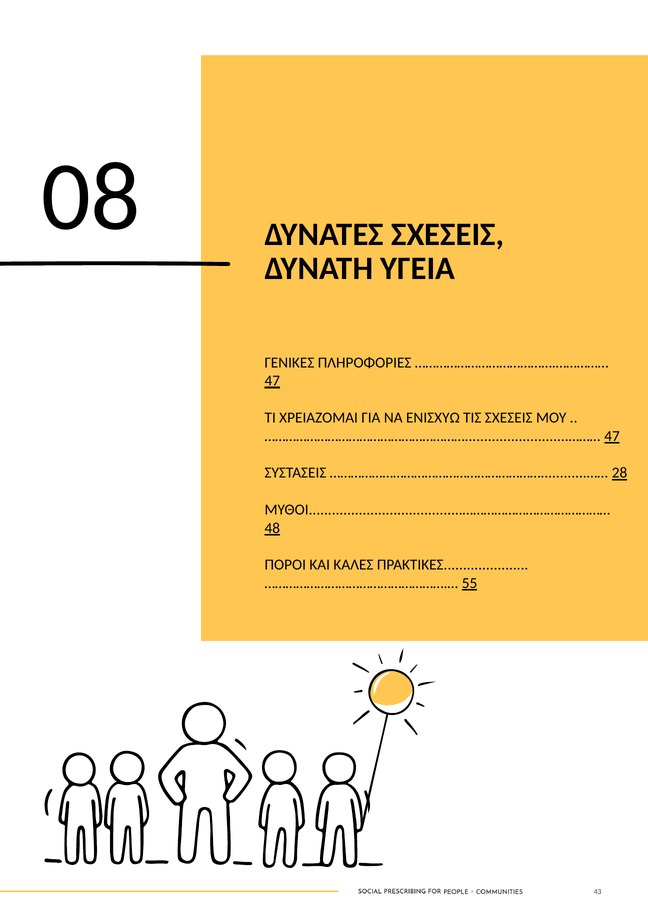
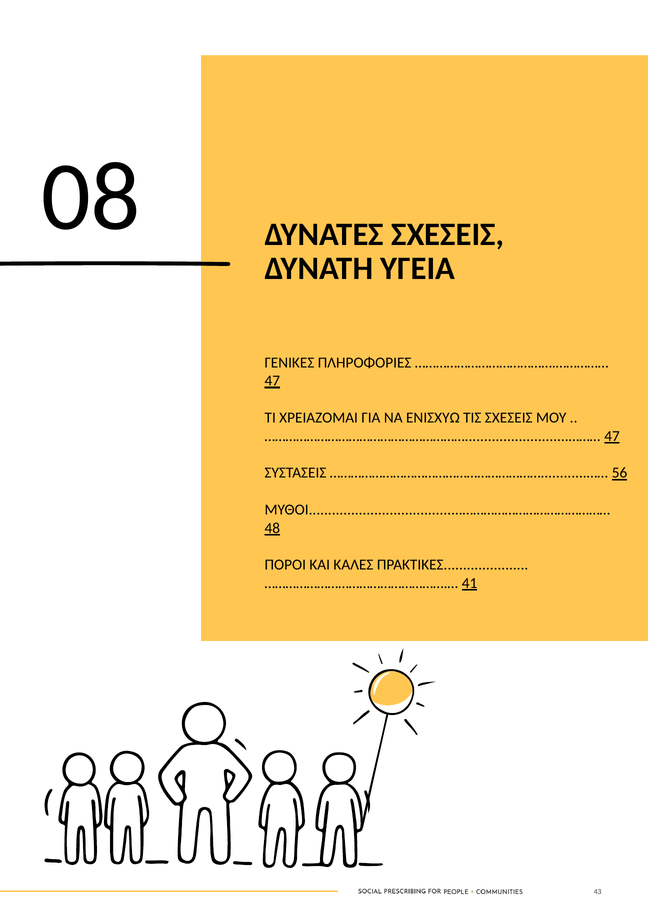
28: 28 -> 56
55: 55 -> 41
